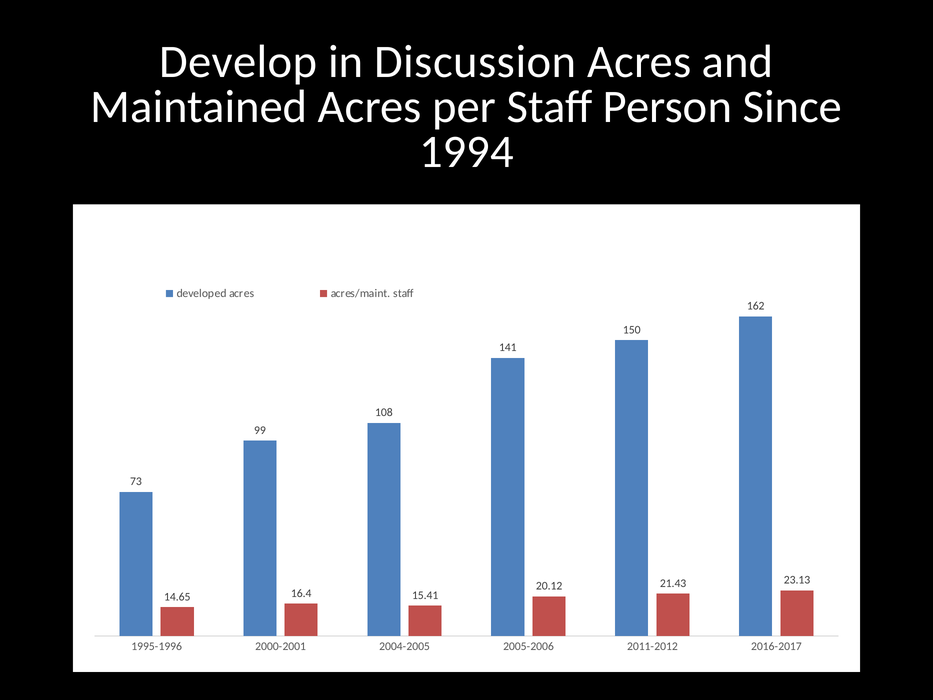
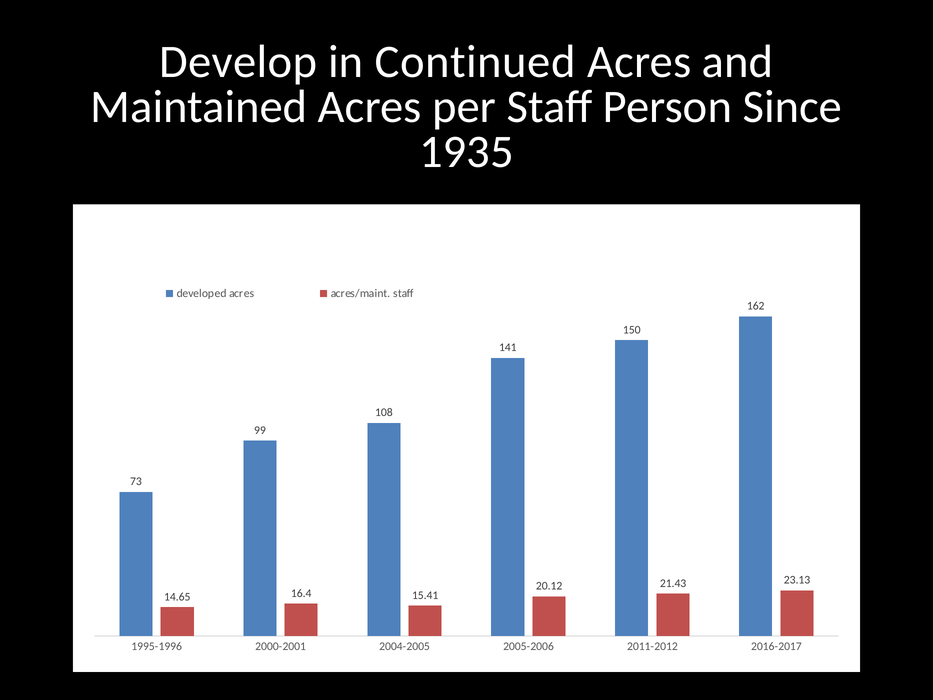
Discussion: Discussion -> Continued
1994: 1994 -> 1935
